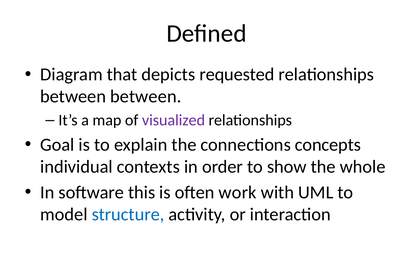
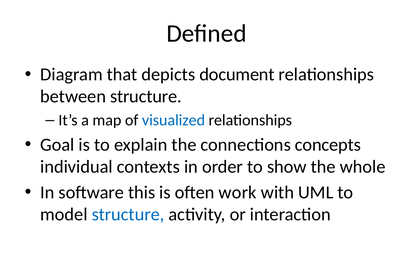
requested: requested -> document
between between: between -> structure
visualized colour: purple -> blue
